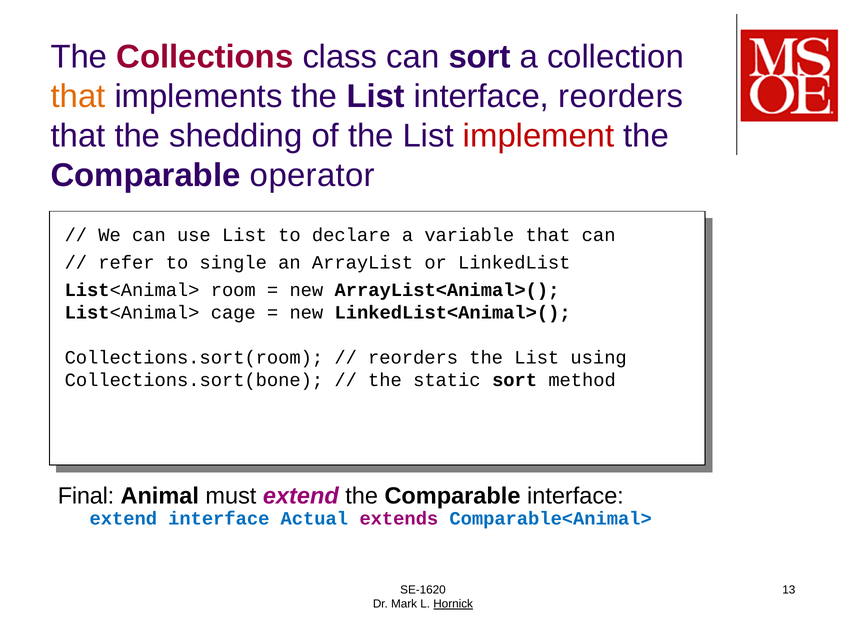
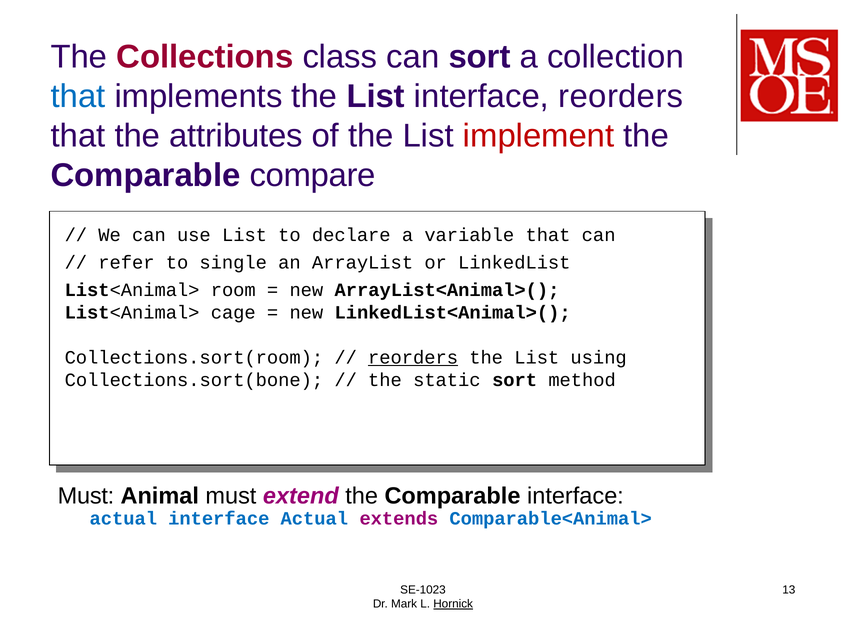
that at (78, 97) colour: orange -> blue
shedding: shedding -> attributes
operator: operator -> compare
reorders at (413, 358) underline: none -> present
Final at (86, 496): Final -> Must
extend at (123, 519): extend -> actual
SE-1620: SE-1620 -> SE-1023
